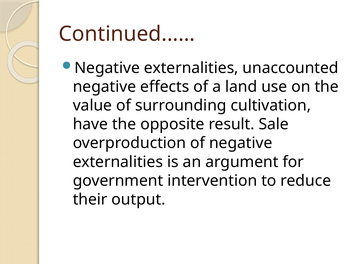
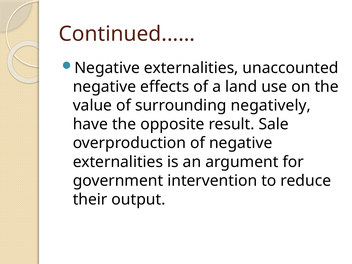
cultivation: cultivation -> negatively
